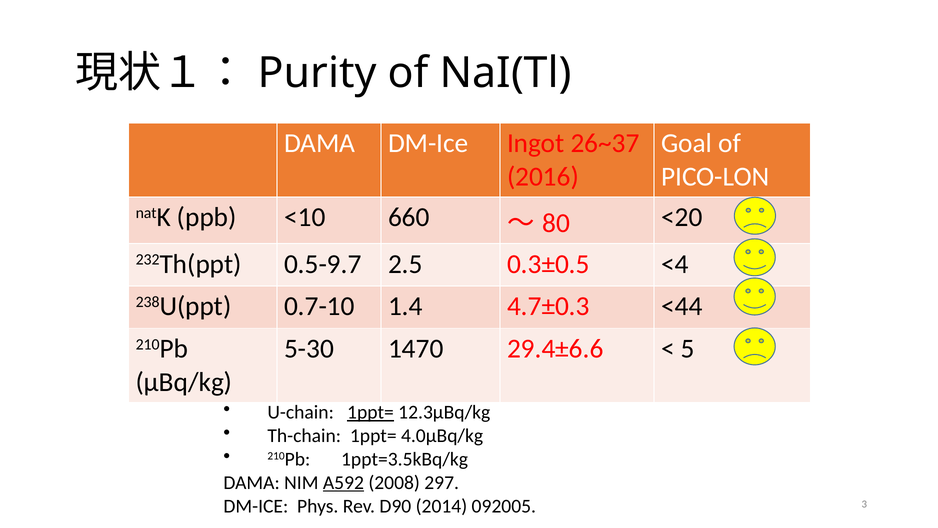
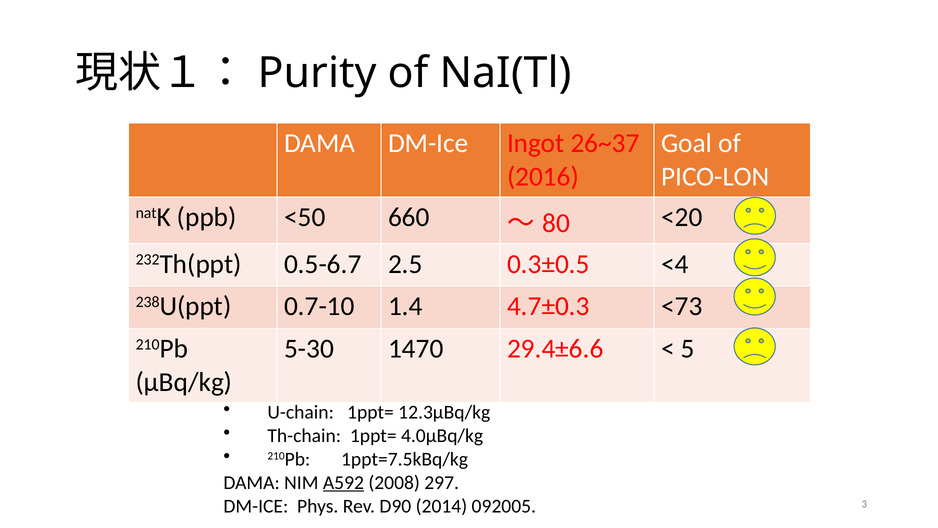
<10: <10 -> <50
0.5-9.7: 0.5-9.7 -> 0.5-6.7
<44: <44 -> <73
1ppt= at (370, 412) underline: present -> none
1ppt=3.5kBq/kg: 1ppt=3.5kBq/kg -> 1ppt=7.5kBq/kg
